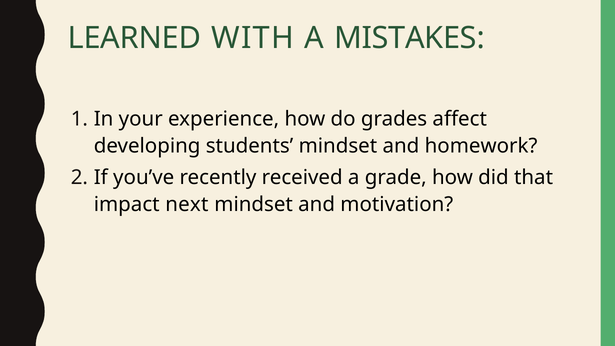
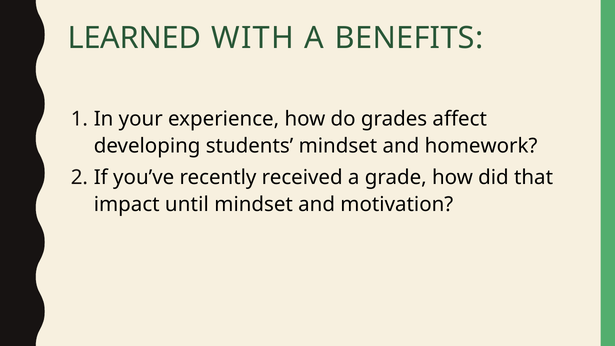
MISTAKES: MISTAKES -> BENEFITS
next: next -> until
